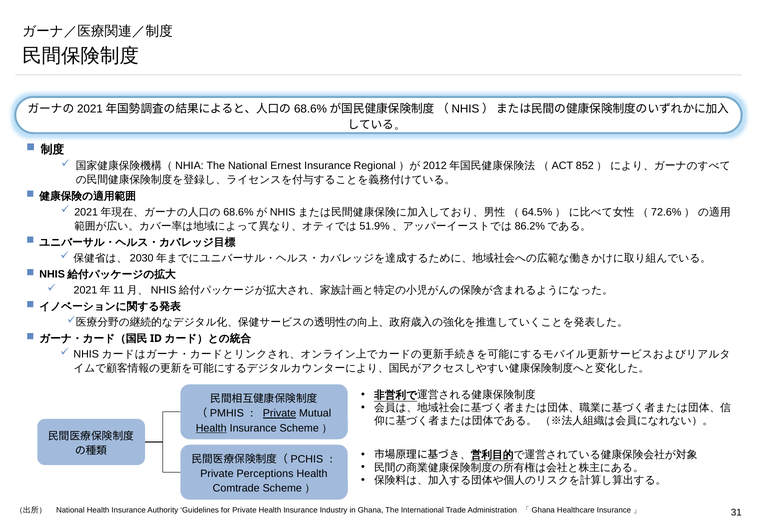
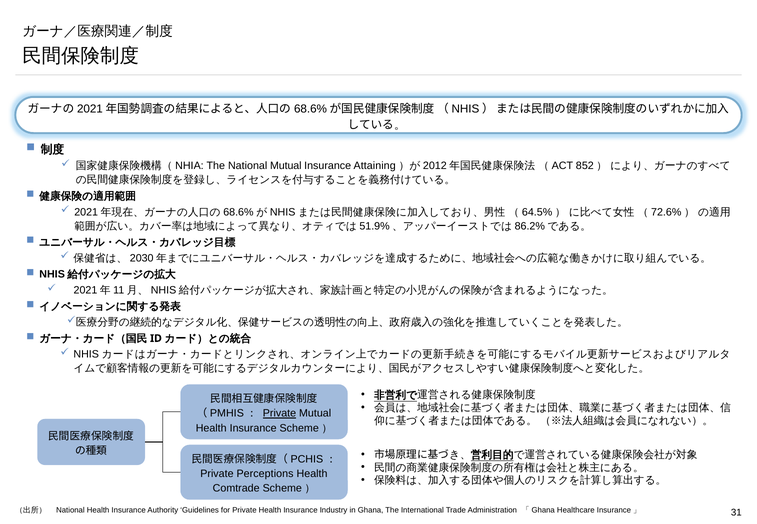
National Ernest: Ernest -> Mutual
Regional: Regional -> Attaining
Health at (211, 428) underline: present -> none
